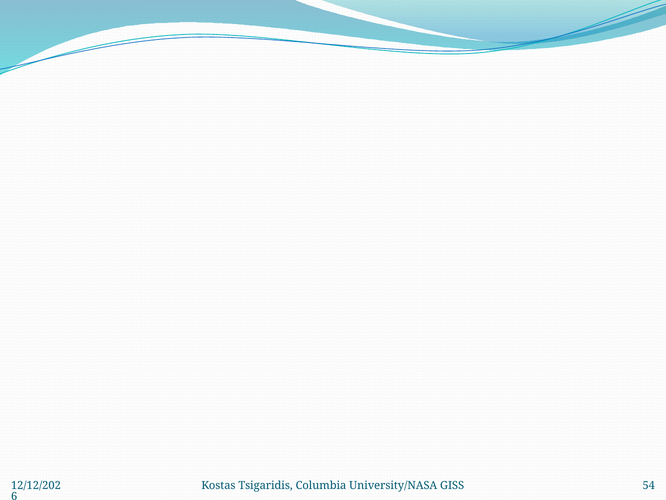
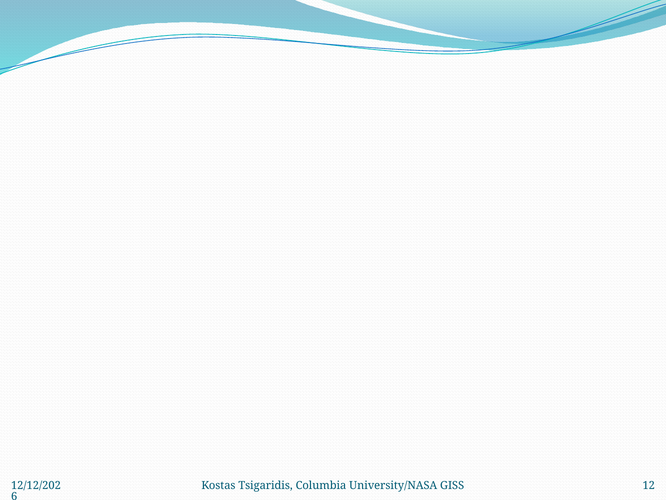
54: 54 -> 12
